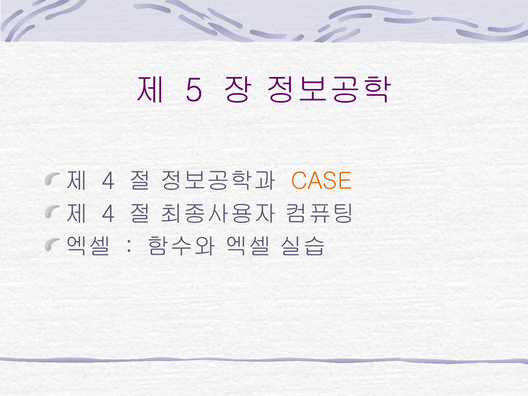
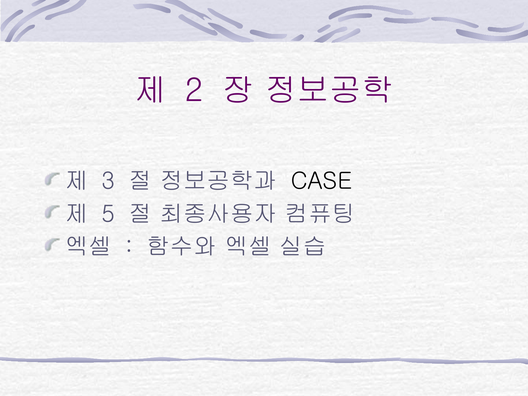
5: 5 -> 2
4 at (108, 181): 4 -> 3
CASE colour: orange -> black
4 at (108, 214): 4 -> 5
